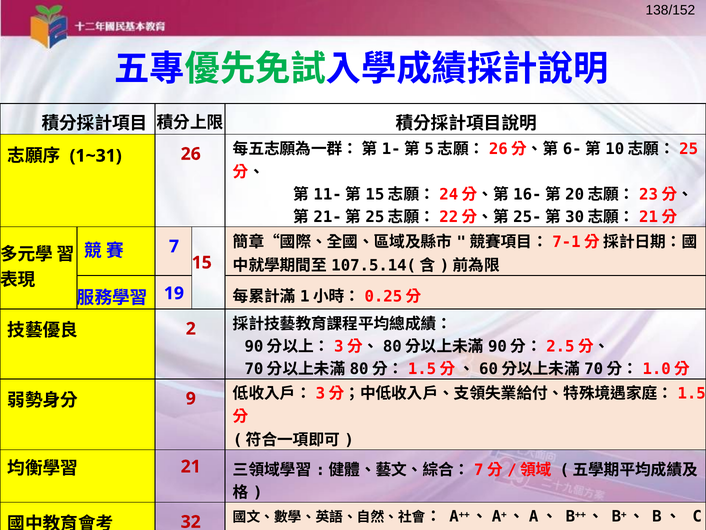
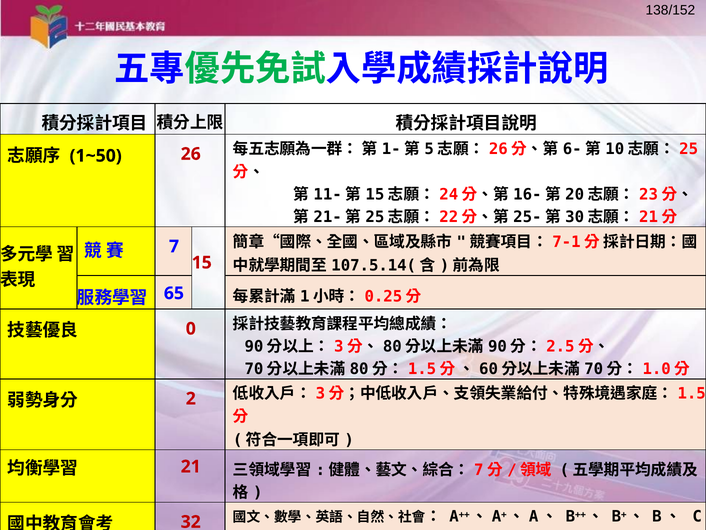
1~31: 1~31 -> 1~50
19: 19 -> 65
2: 2 -> 0
9: 9 -> 2
